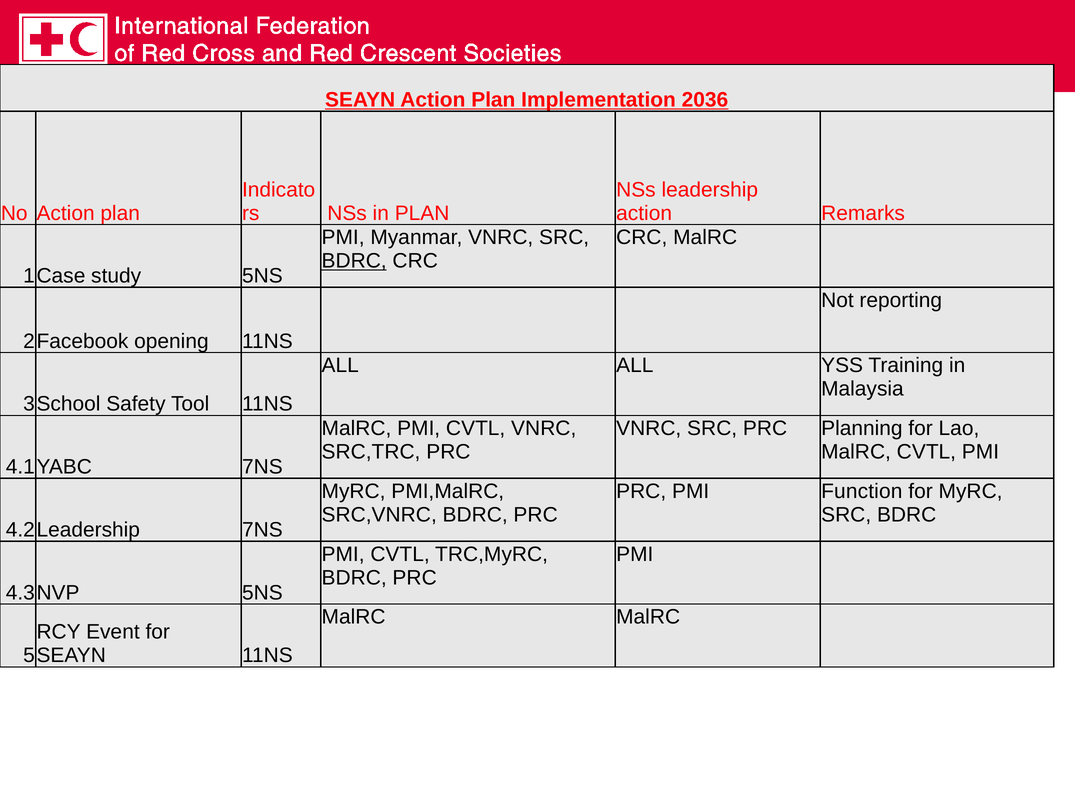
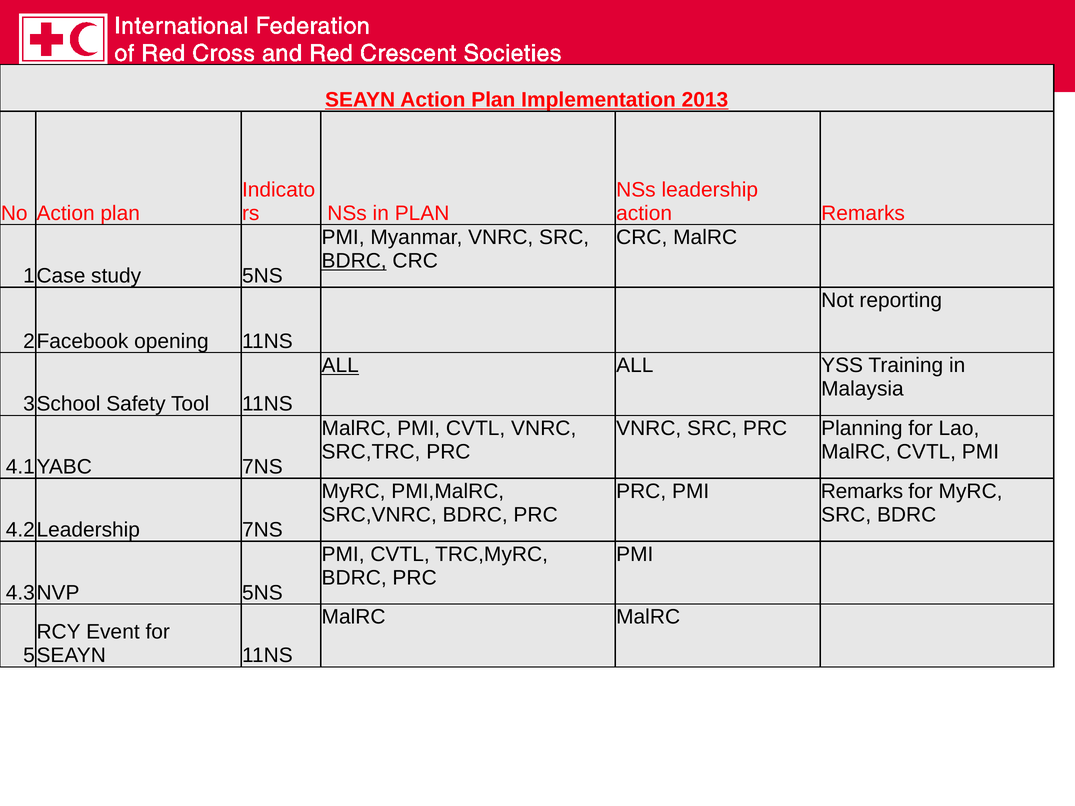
2036: 2036 -> 2013
ALL at (340, 366) underline: none -> present
PMI Function: Function -> Remarks
